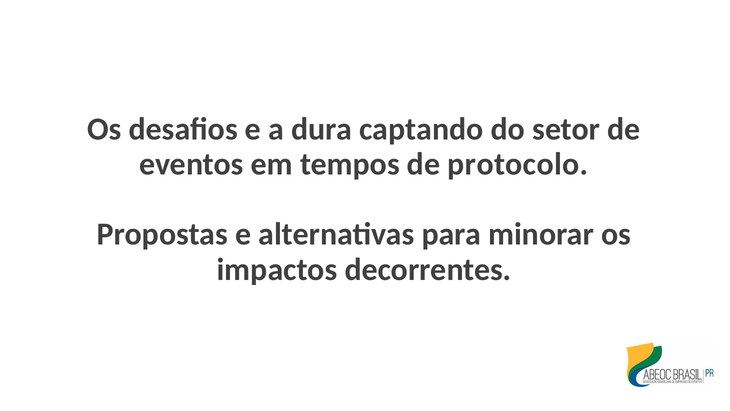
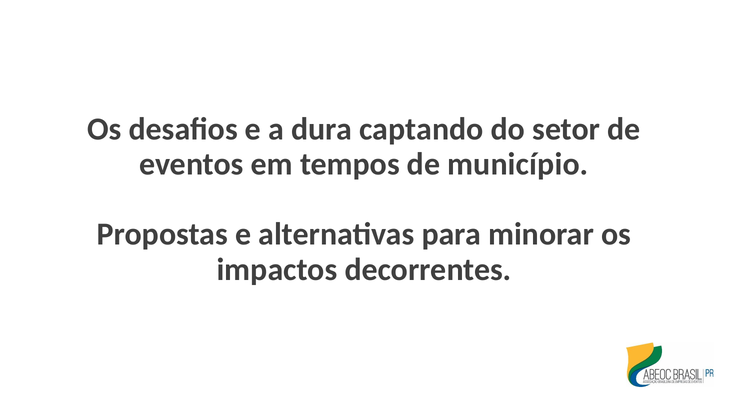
protocolo: protocolo -> município
